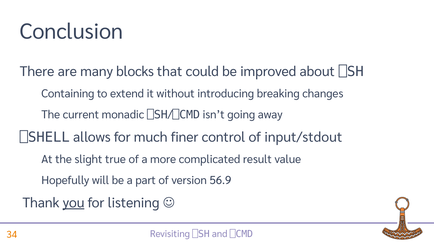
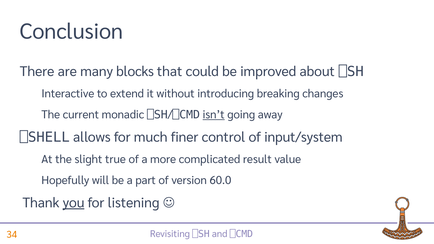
Containing: Containing -> Interactive
isn’t underline: none -> present
input/stdout: input/stdout -> input/system
56.9: 56.9 -> 60.0
